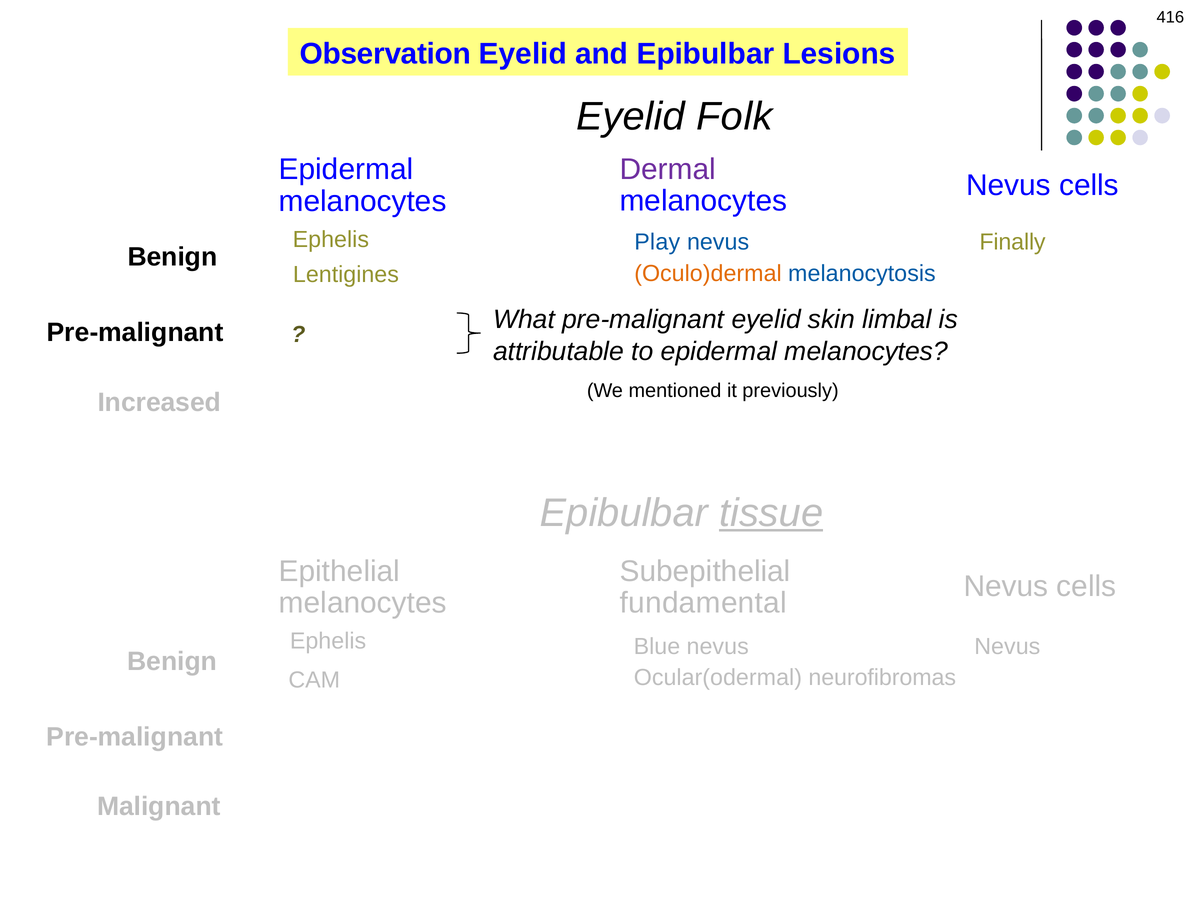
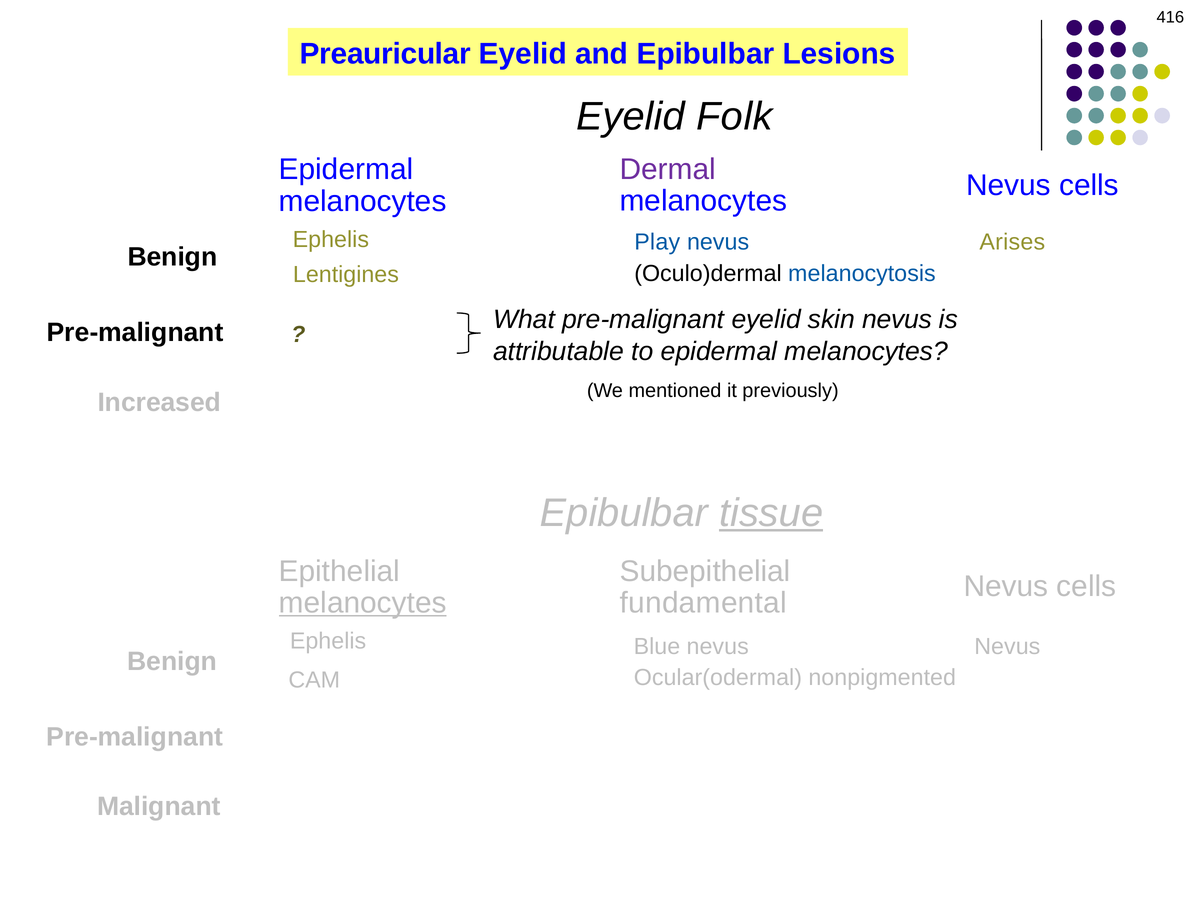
Observation: Observation -> Preauricular
Finally: Finally -> Arises
Oculo)dermal colour: orange -> black
skin limbal: limbal -> nevus
melanocytes at (363, 603) underline: none -> present
neurofibromas: neurofibromas -> nonpigmented
